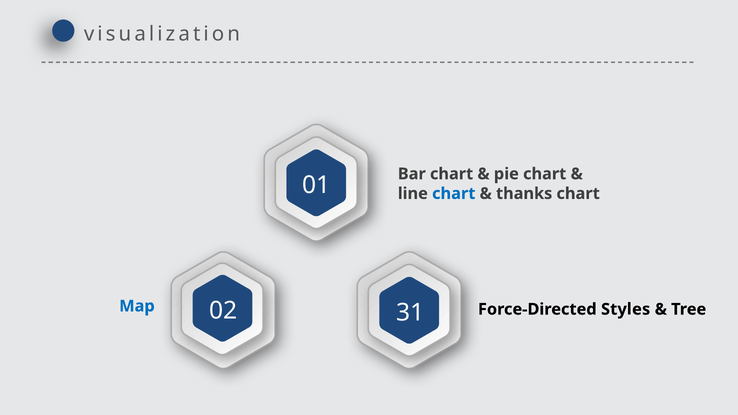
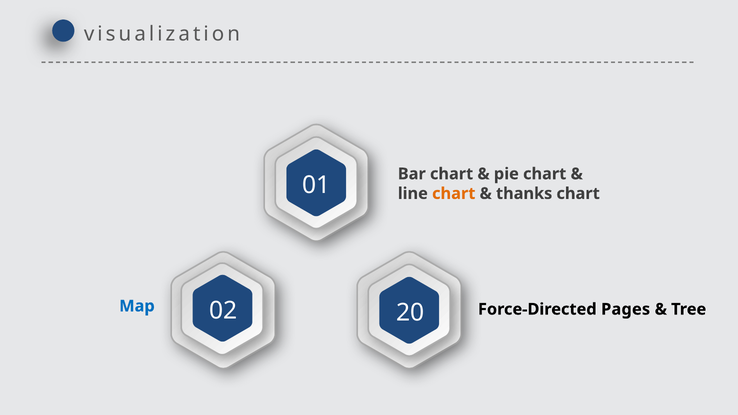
chart at (454, 194) colour: blue -> orange
31: 31 -> 20
Styles: Styles -> Pages
